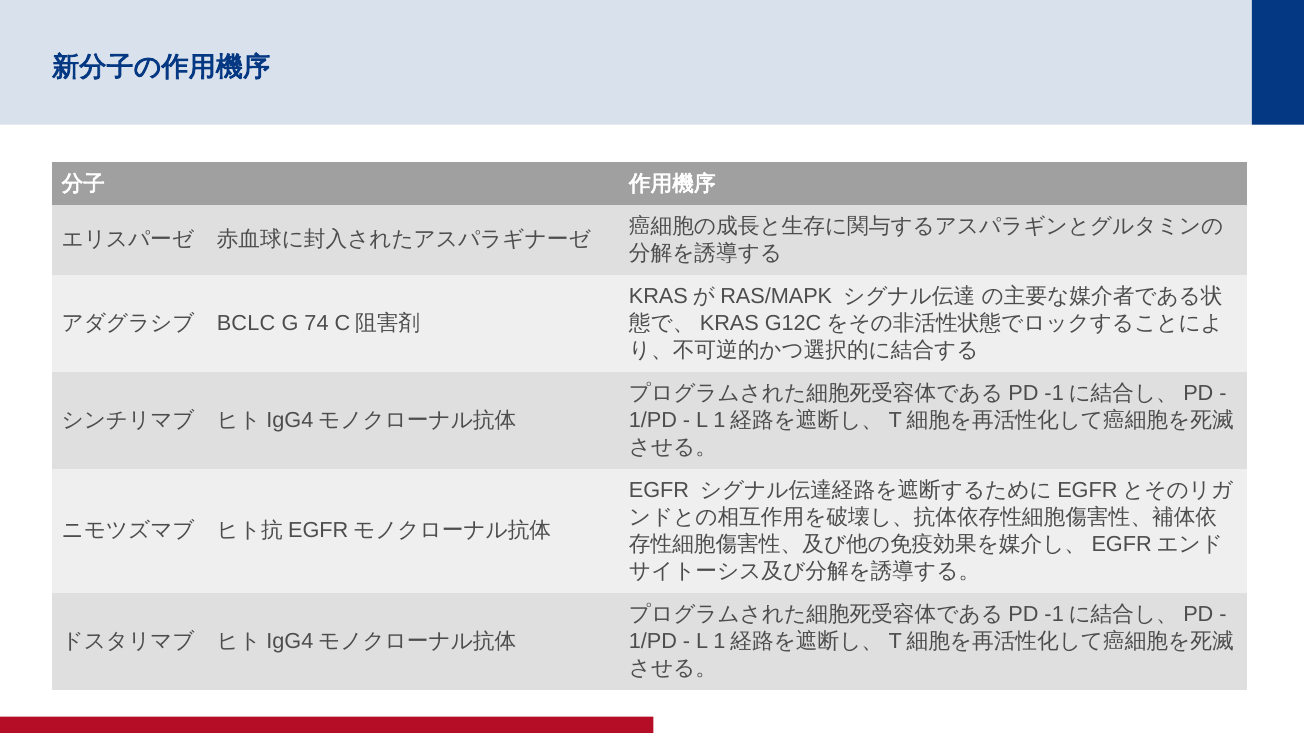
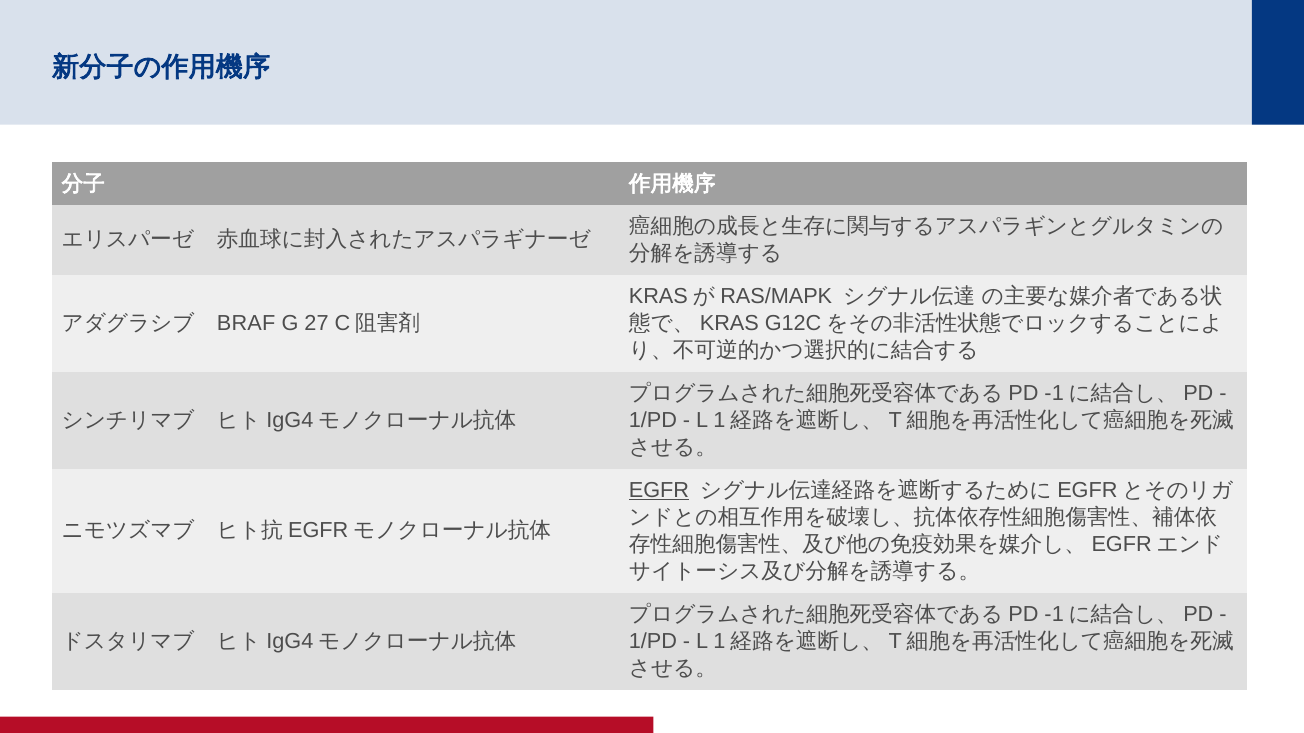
BCLC: BCLC -> BRAF
74: 74 -> 27
EGFR underline: none -> present
